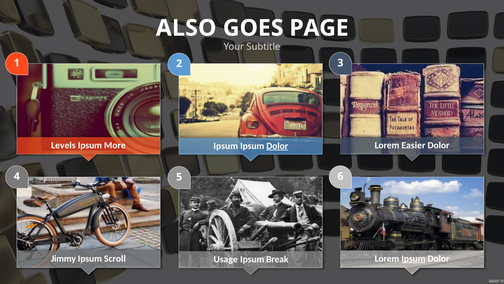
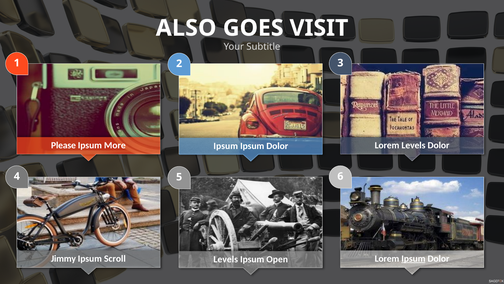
PAGE: PAGE -> VISIT
Levels: Levels -> Please
Lorem Easier: Easier -> Levels
Dolor at (277, 146) underline: present -> none
Usage at (226, 259): Usage -> Levels
Break: Break -> Open
